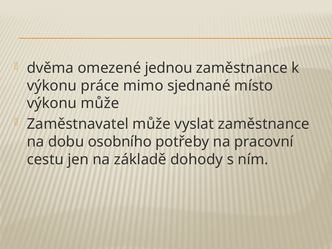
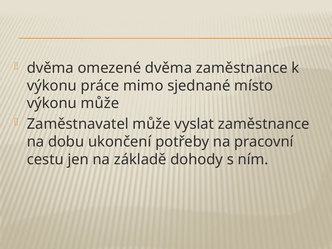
omezené jednou: jednou -> dvěma
osobního: osobního -> ukončení
